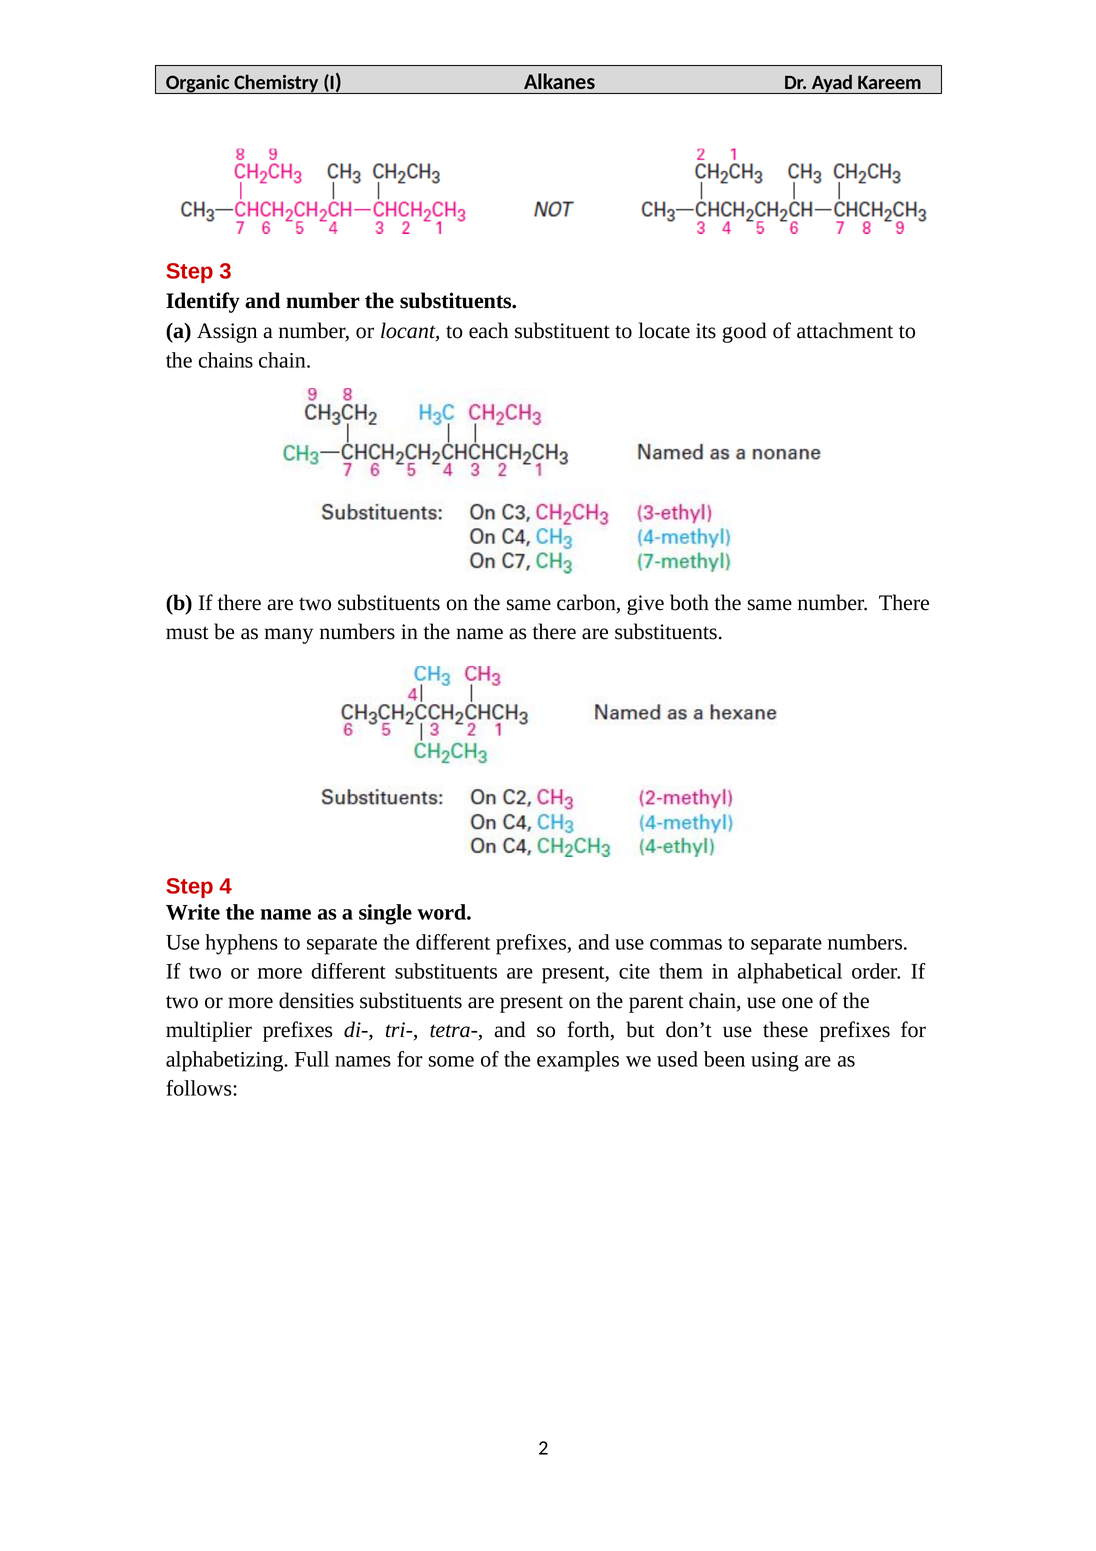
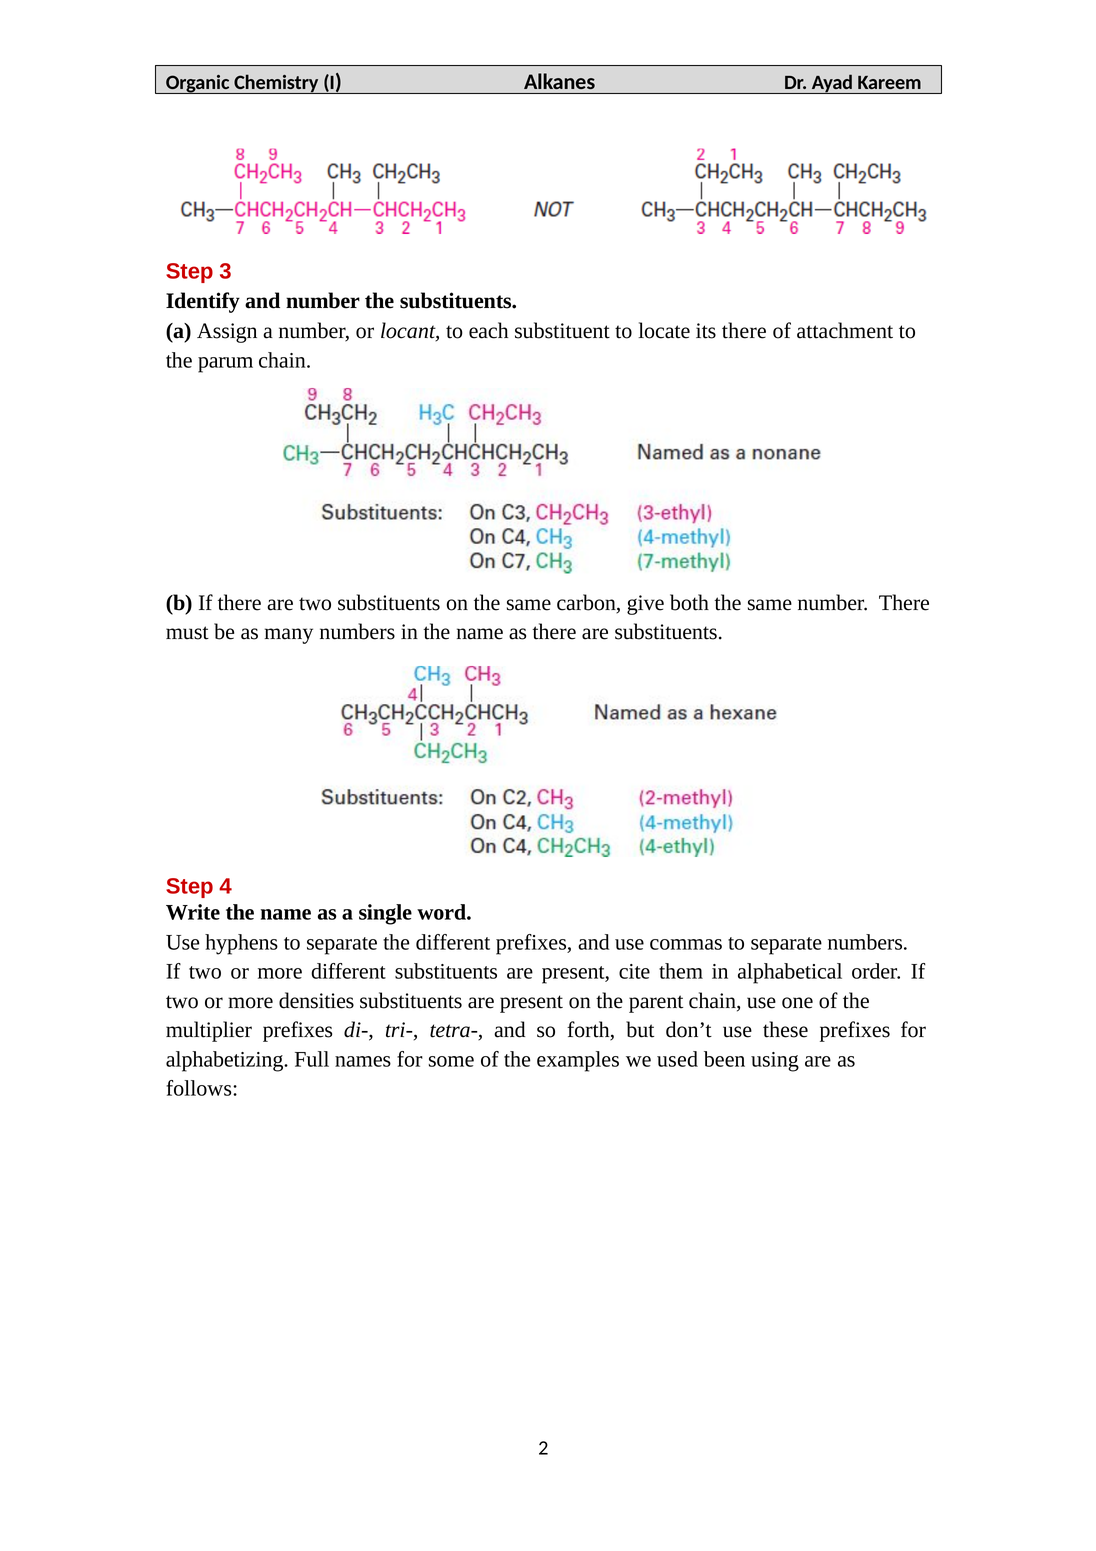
its good: good -> there
chains: chains -> parum
